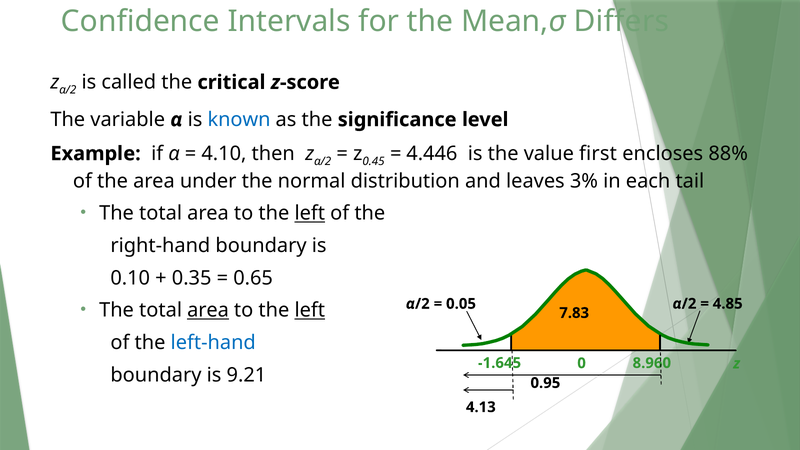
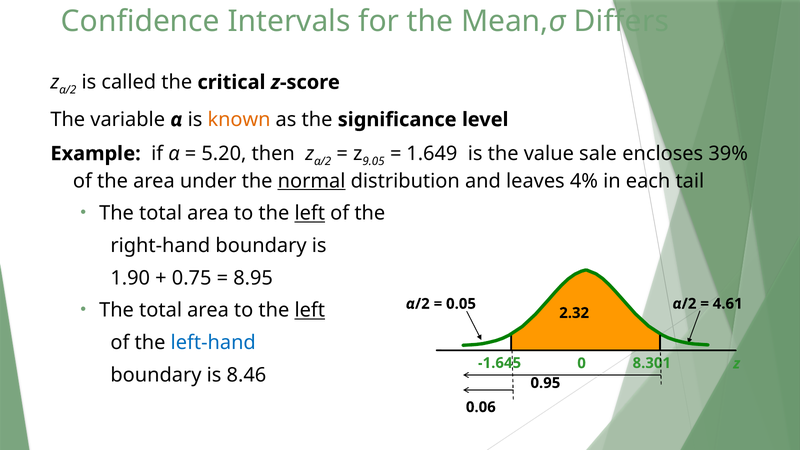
known colour: blue -> orange
4.10: 4.10 -> 5.20
0.45: 0.45 -> 9.05
4.446: 4.446 -> 1.649
first: first -> sale
88%: 88% -> 39%
normal underline: none -> present
3%: 3% -> 4%
0.10: 0.10 -> 1.90
0.35: 0.35 -> 0.75
0.65: 0.65 -> 8.95
4.85: 4.85 -> 4.61
area at (208, 310) underline: present -> none
7.83: 7.83 -> 2.32
8.960: 8.960 -> 8.301
9.21: 9.21 -> 8.46
4.13: 4.13 -> 0.06
